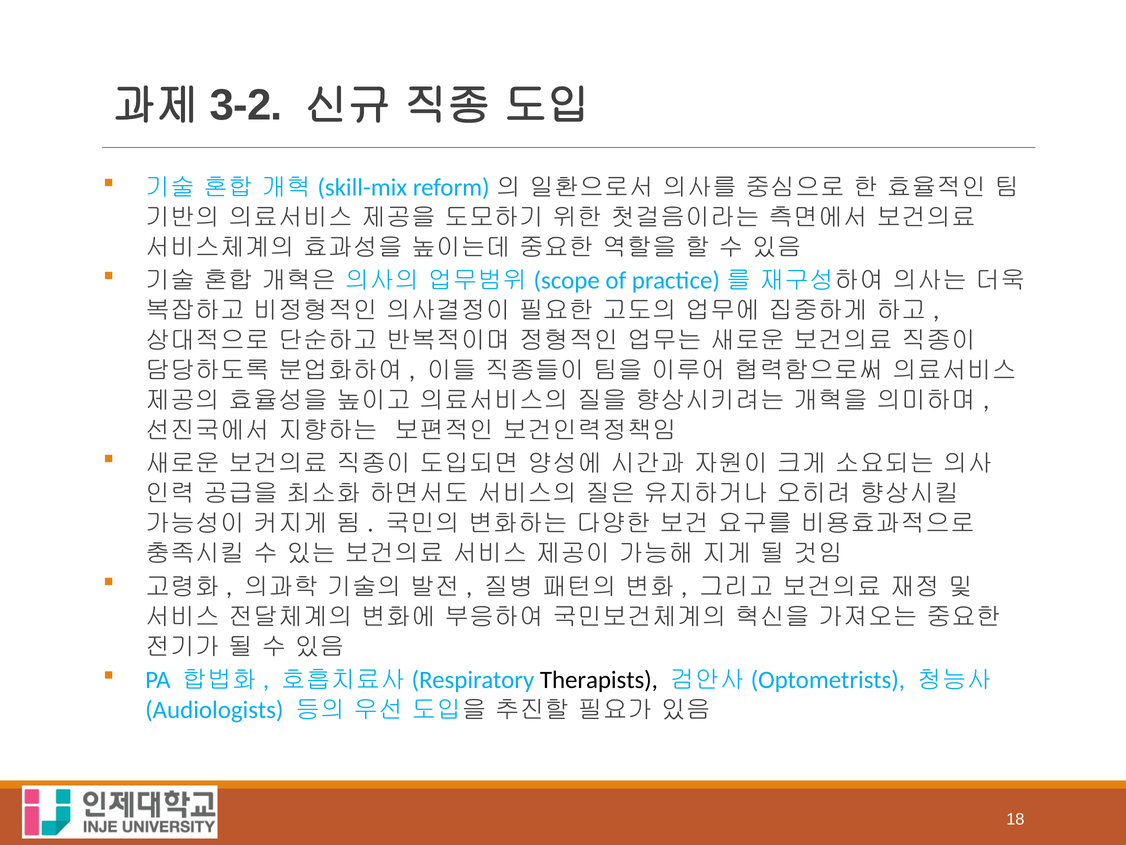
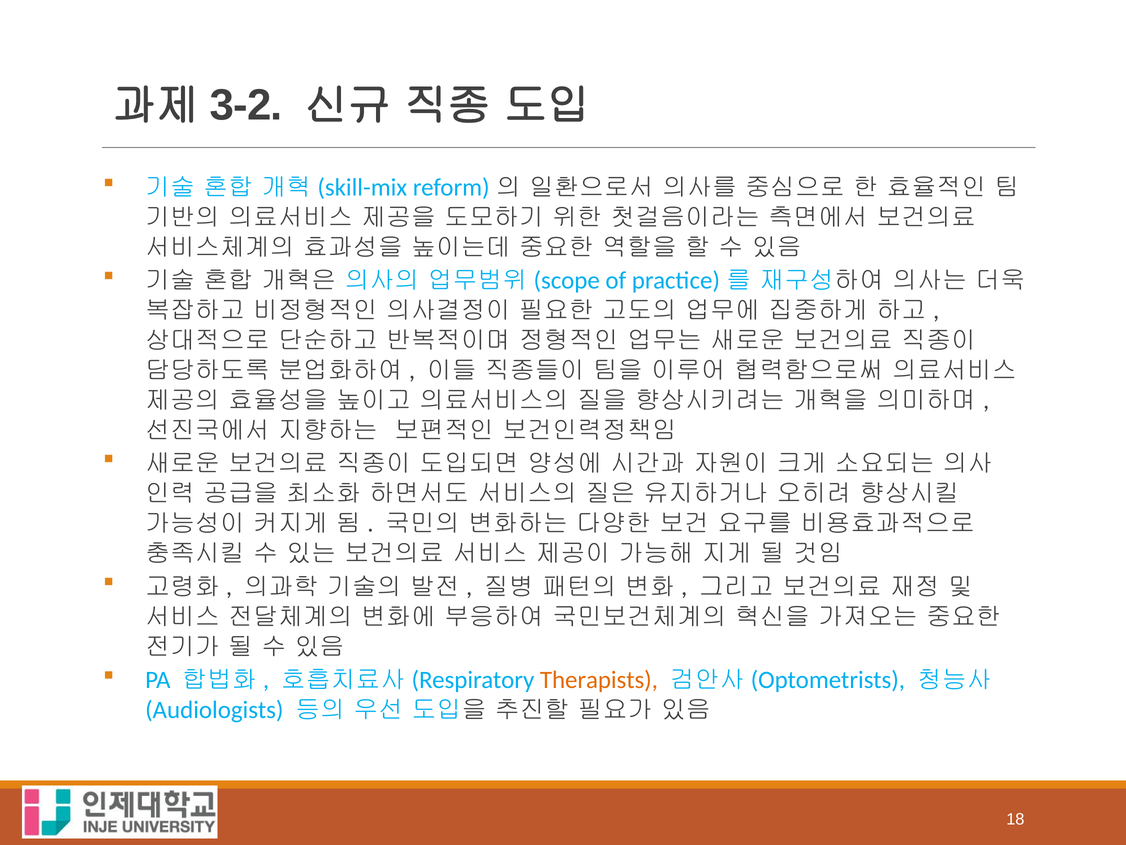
Therapists colour: black -> orange
